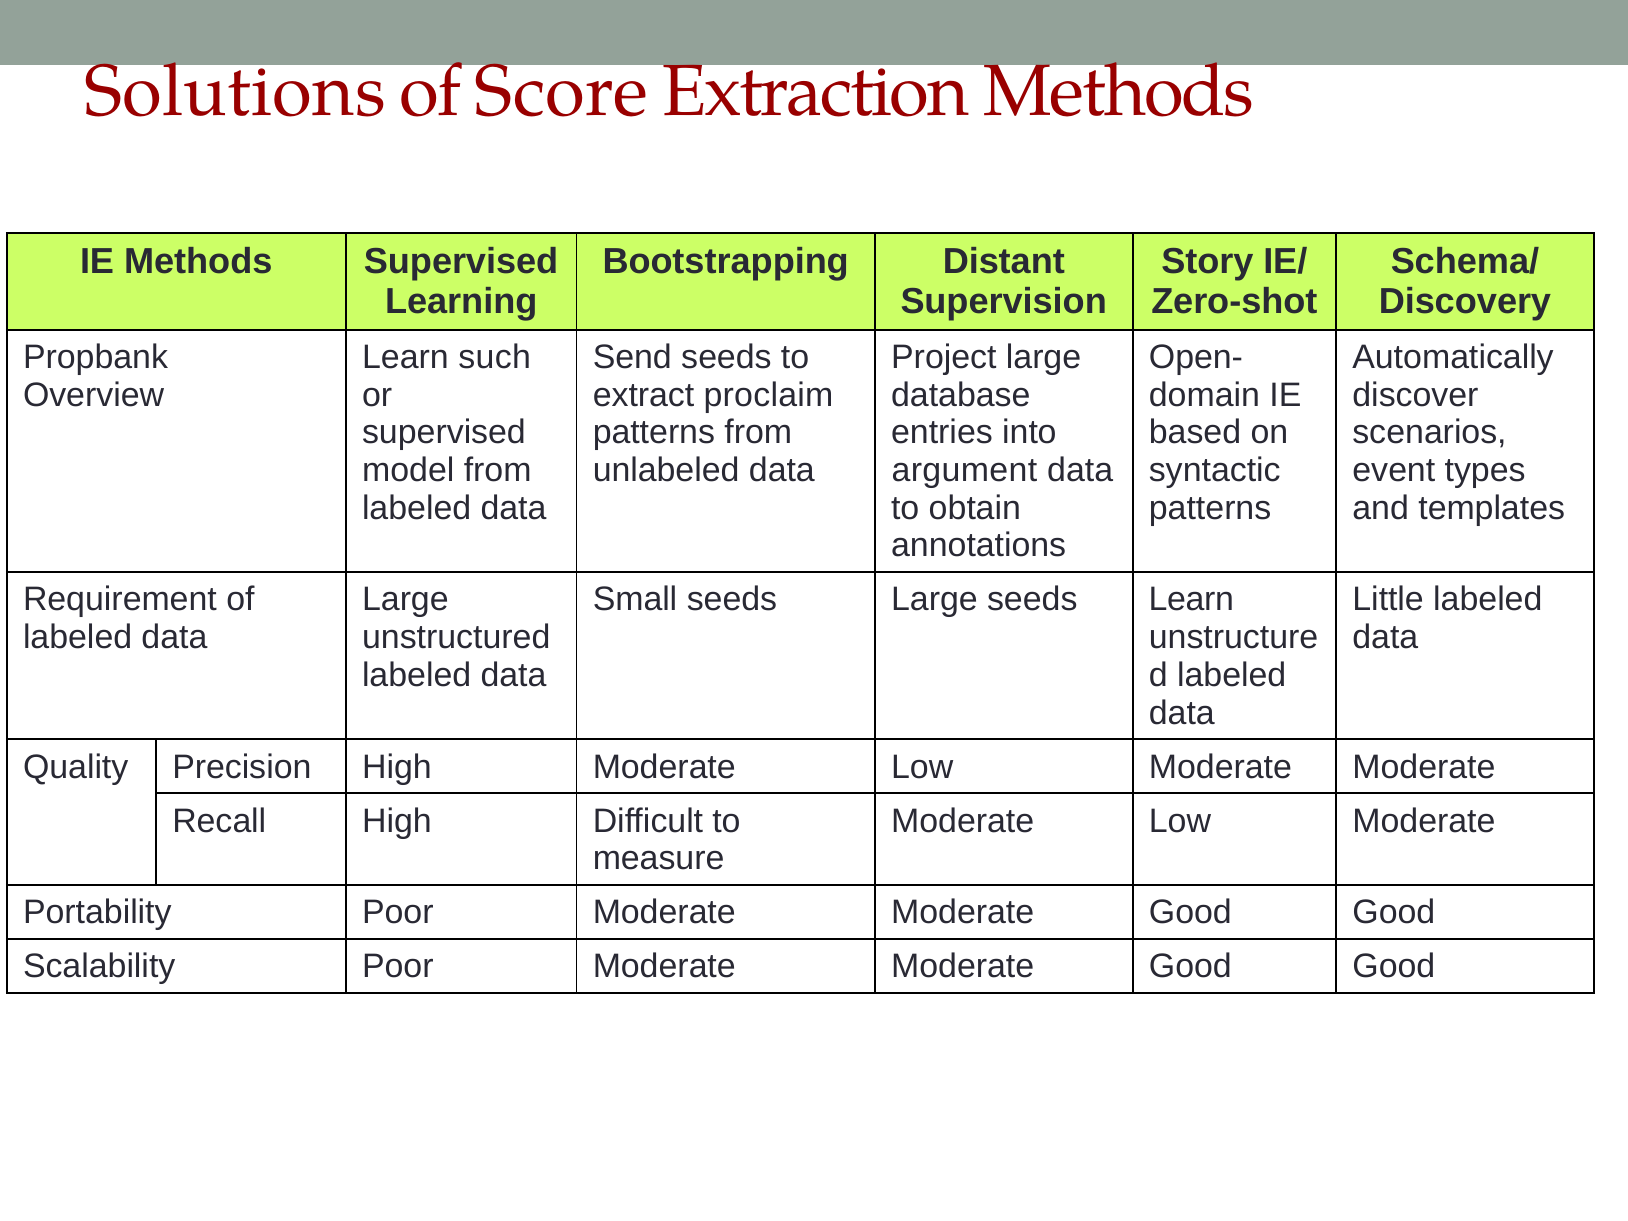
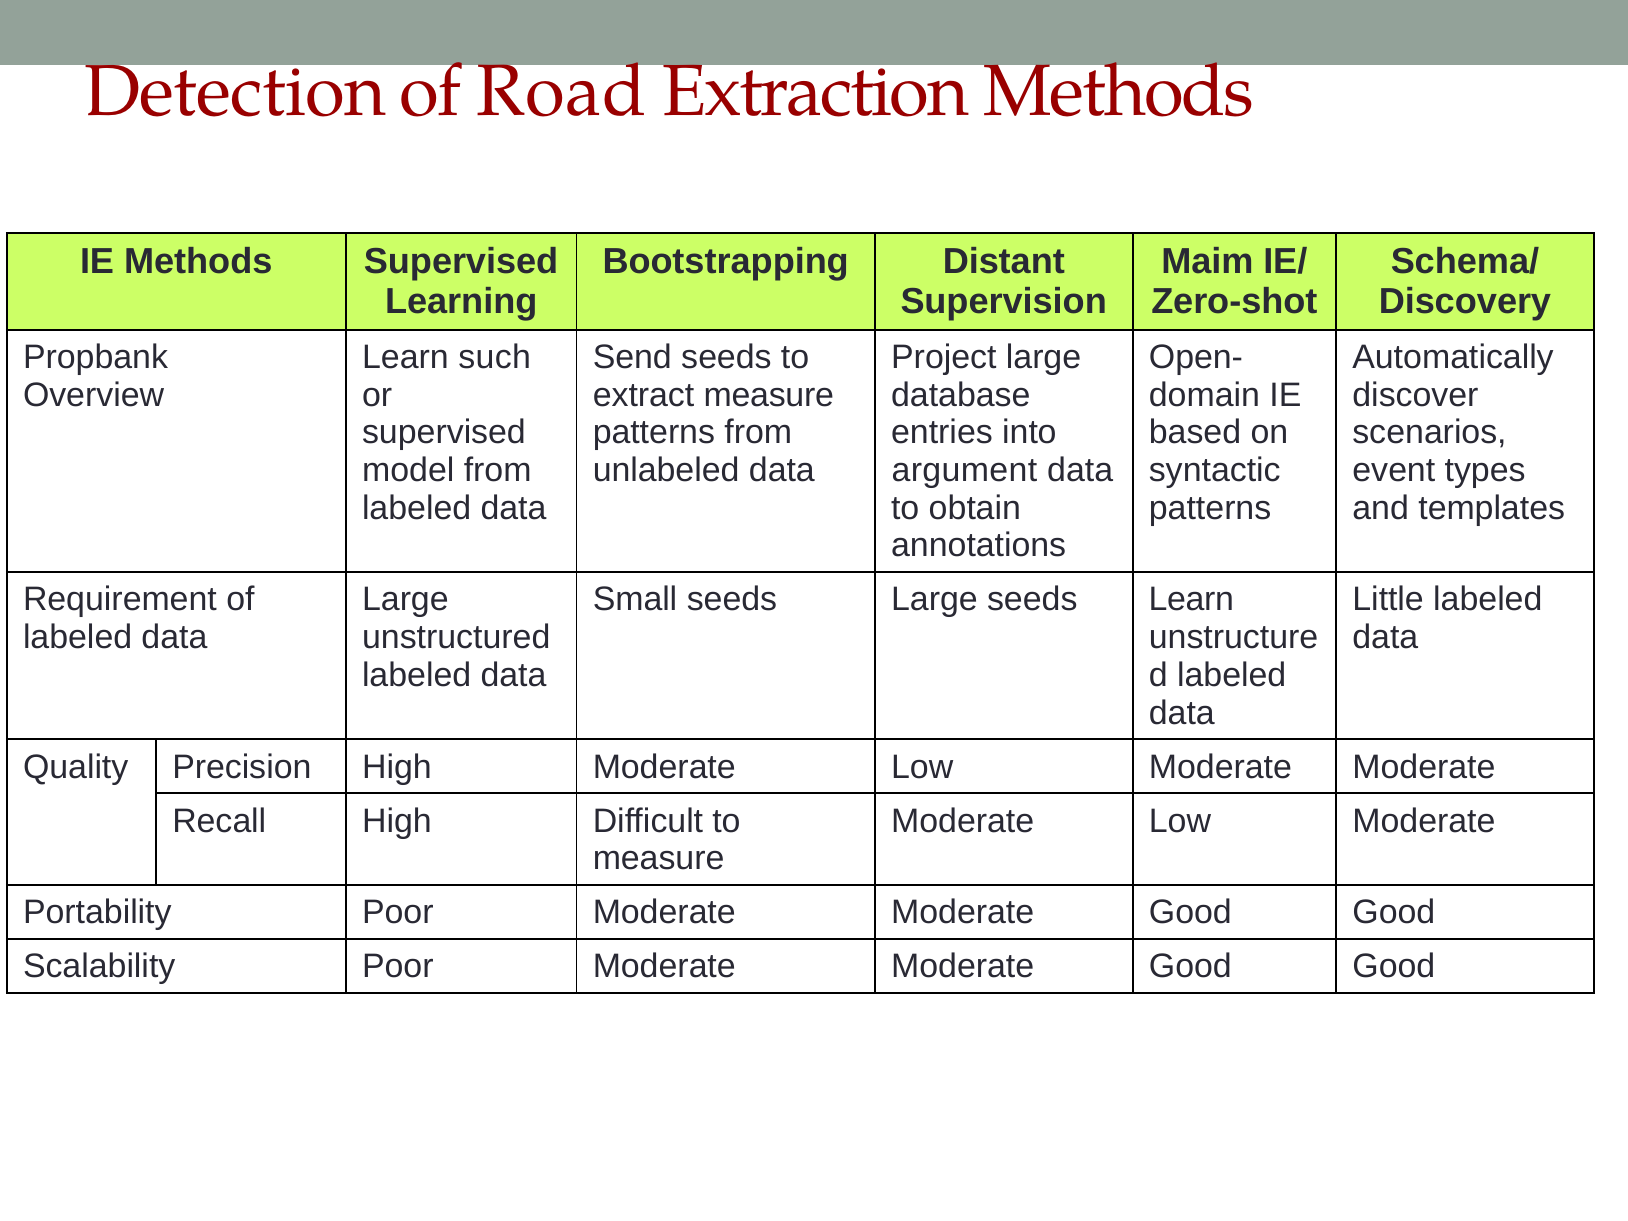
Solutions: Solutions -> Detection
Score: Score -> Road
Story: Story -> Maim
extract proclaim: proclaim -> measure
